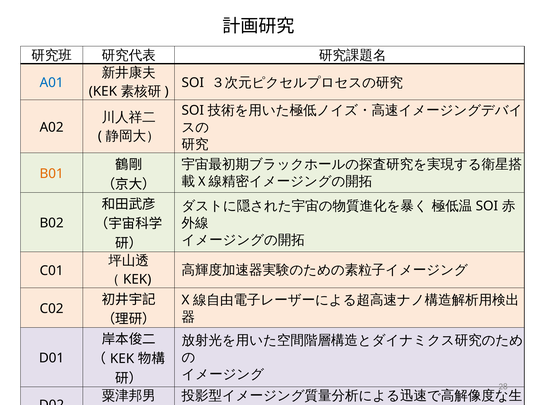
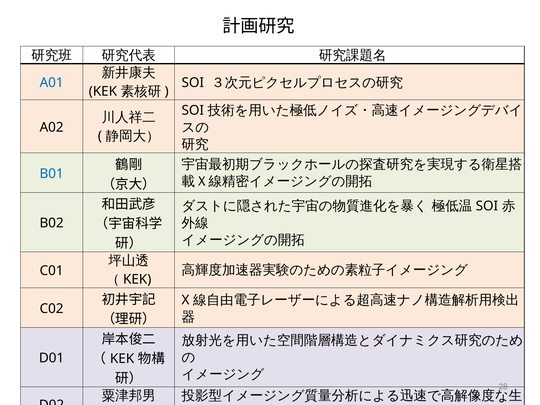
B01 colour: orange -> blue
